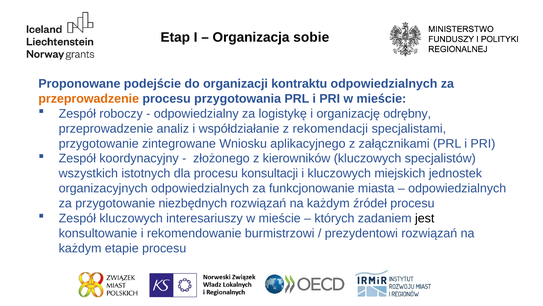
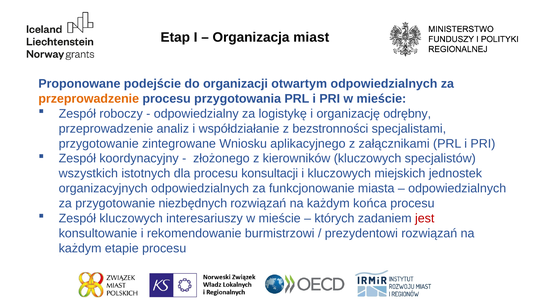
sobie: sobie -> miast
kontraktu: kontraktu -> otwartym
rekomendacji: rekomendacji -> bezstronności
źródeł: źródeł -> końca
jest colour: black -> red
